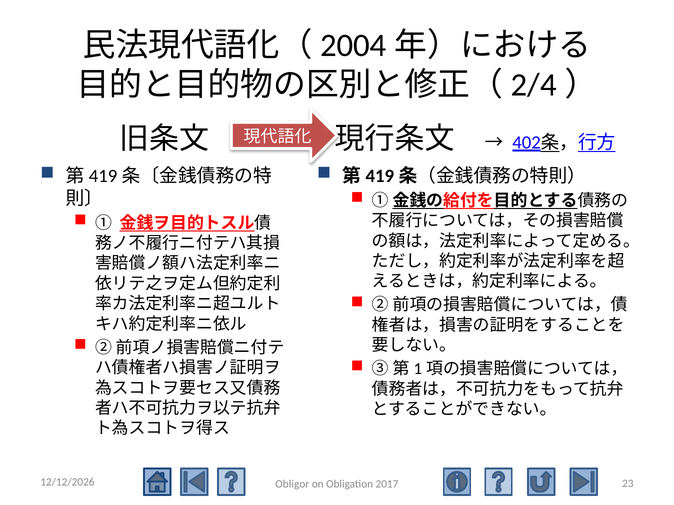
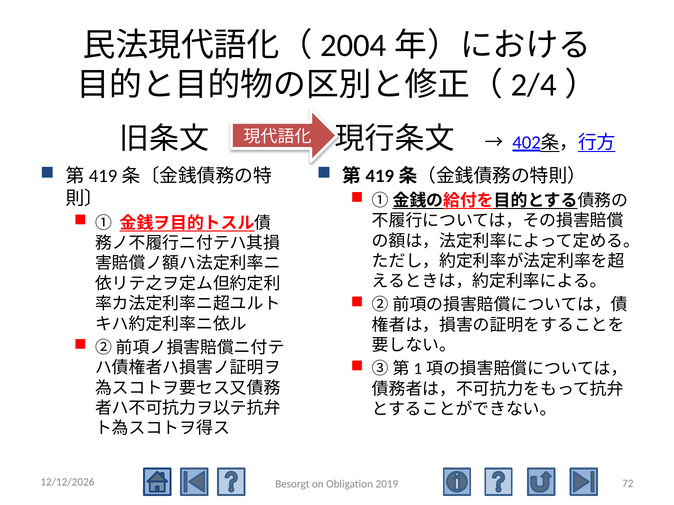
23: 23 -> 72
Obligor: Obligor -> Besorgt
2017: 2017 -> 2019
